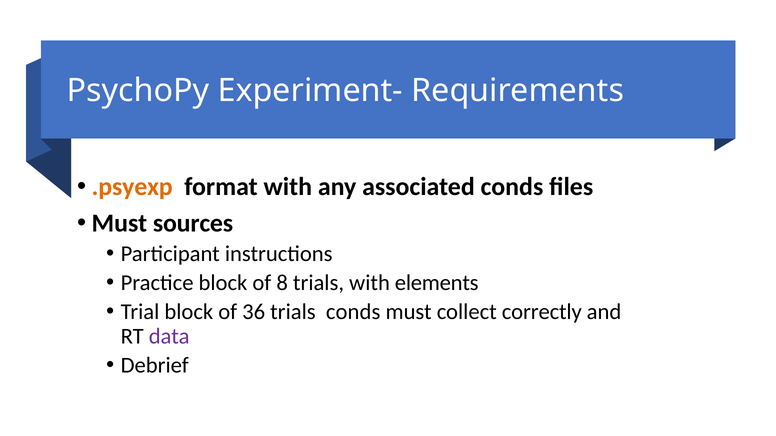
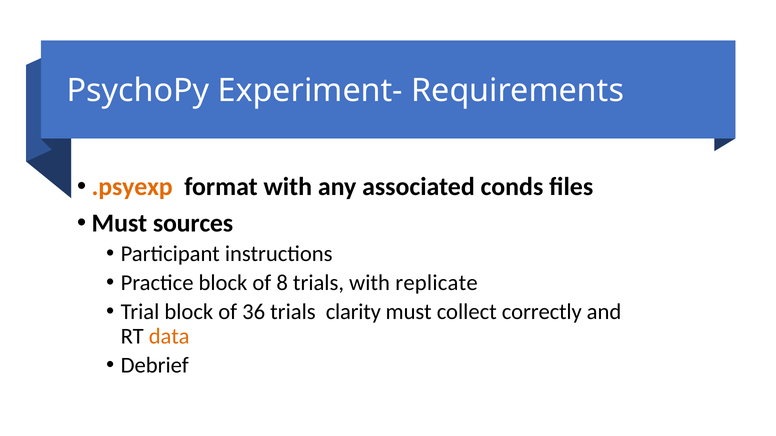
elements: elements -> replicate
trials conds: conds -> clarity
data colour: purple -> orange
